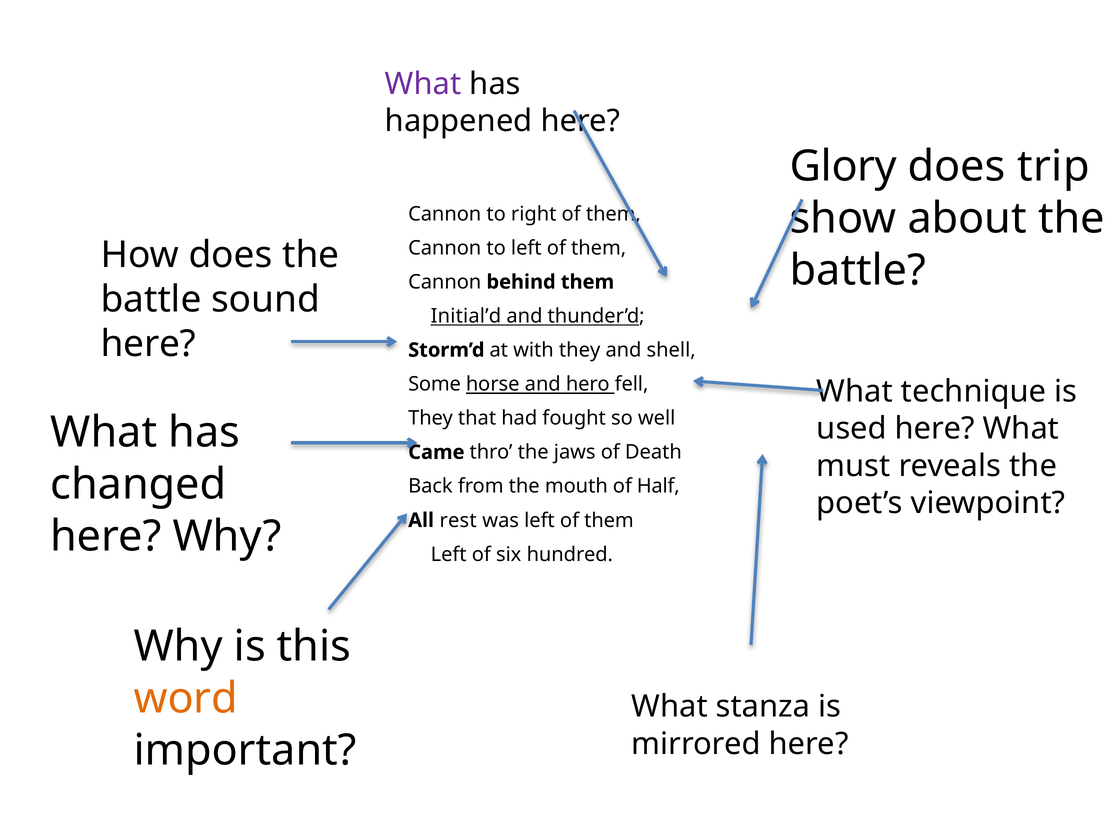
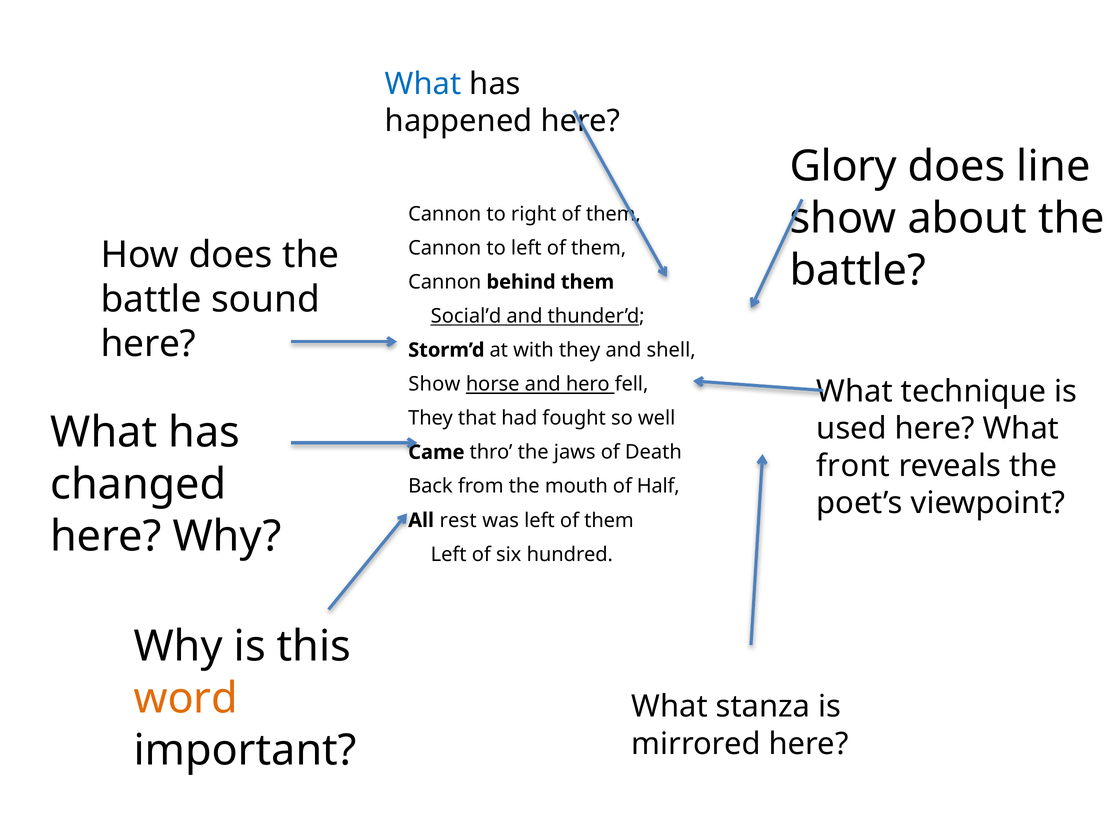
What at (423, 84) colour: purple -> blue
trip: trip -> line
Initial’d: Initial’d -> Social’d
Some at (435, 384): Some -> Show
must: must -> front
